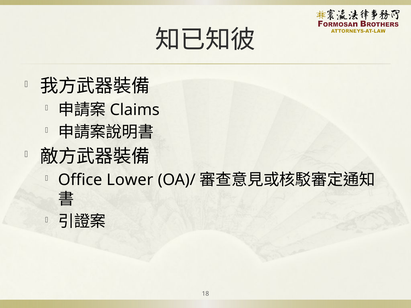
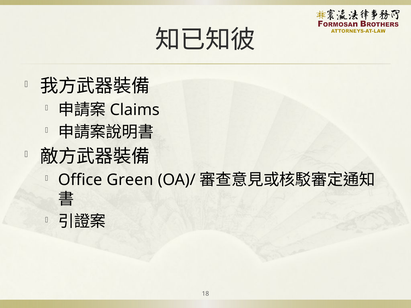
Lower: Lower -> Green
